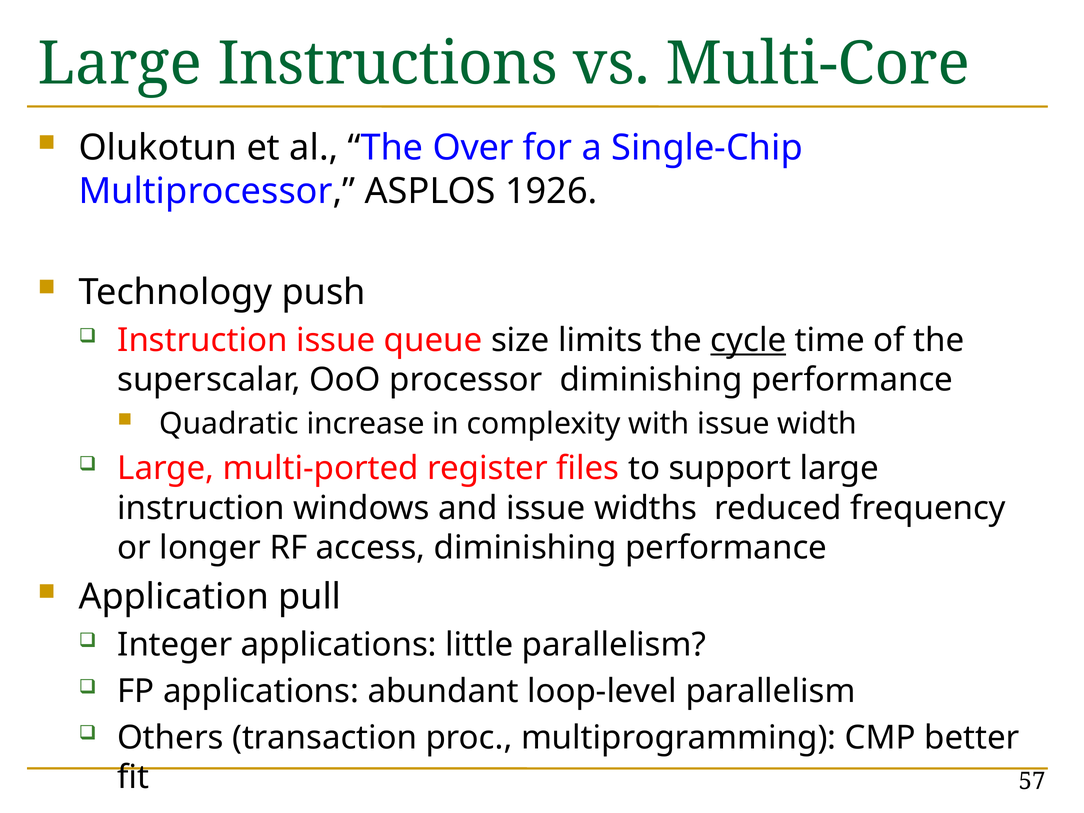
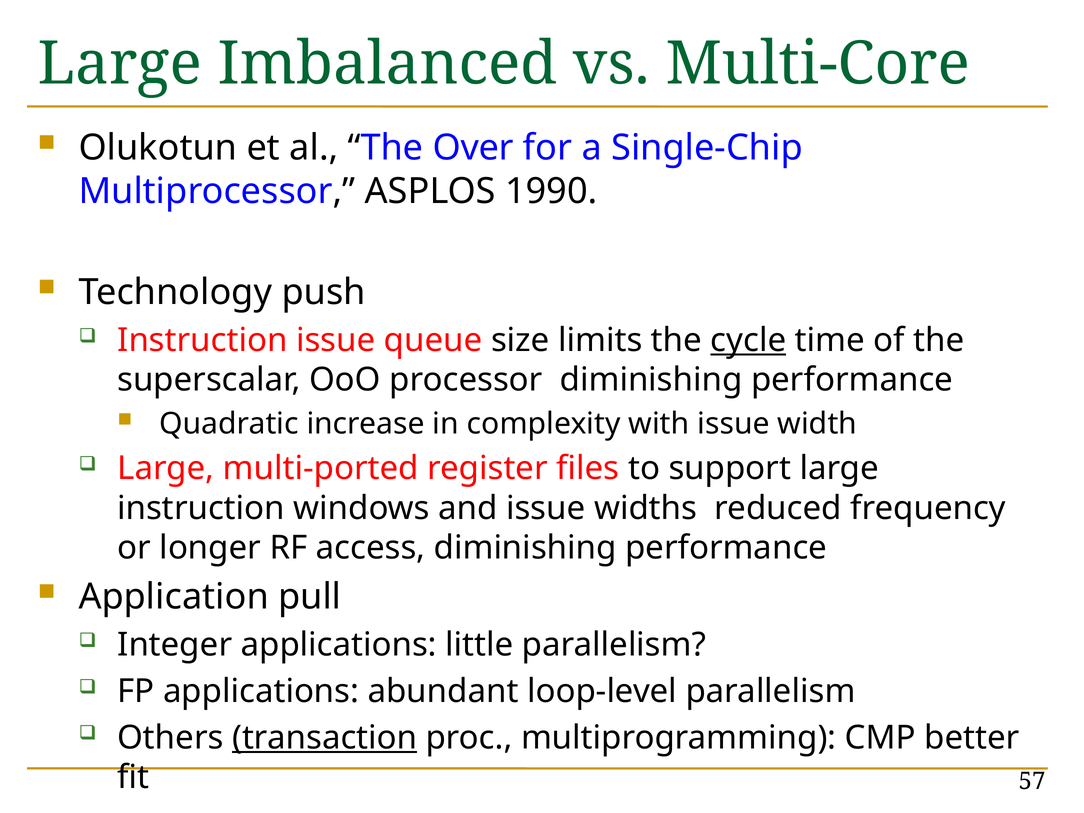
Instructions: Instructions -> Imbalanced
1926: 1926 -> 1990
transaction underline: none -> present
